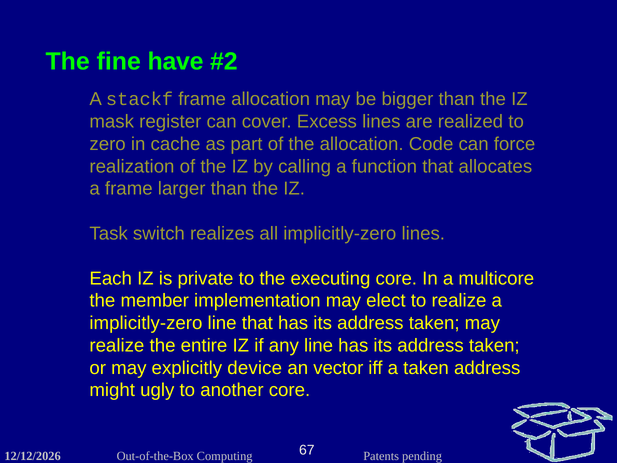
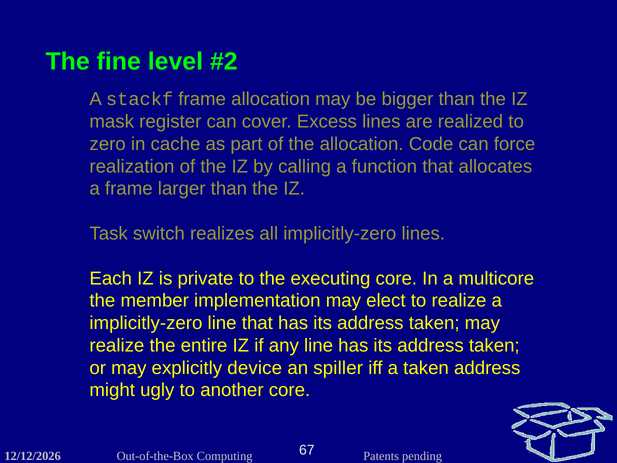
have: have -> level
vector: vector -> spiller
